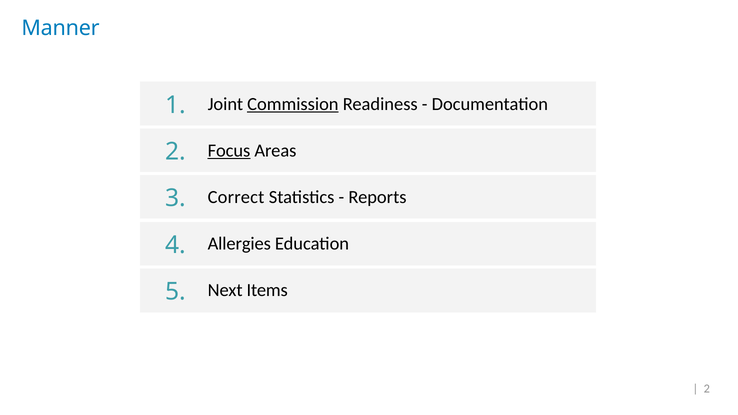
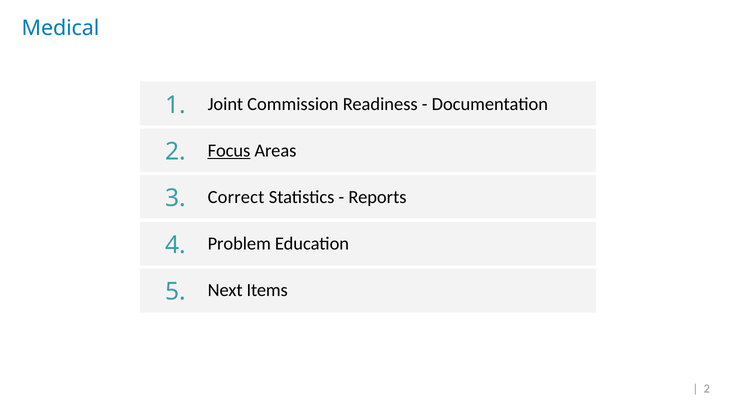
Manner: Manner -> Medical
Commission underline: present -> none
Allergies: Allergies -> Problem
